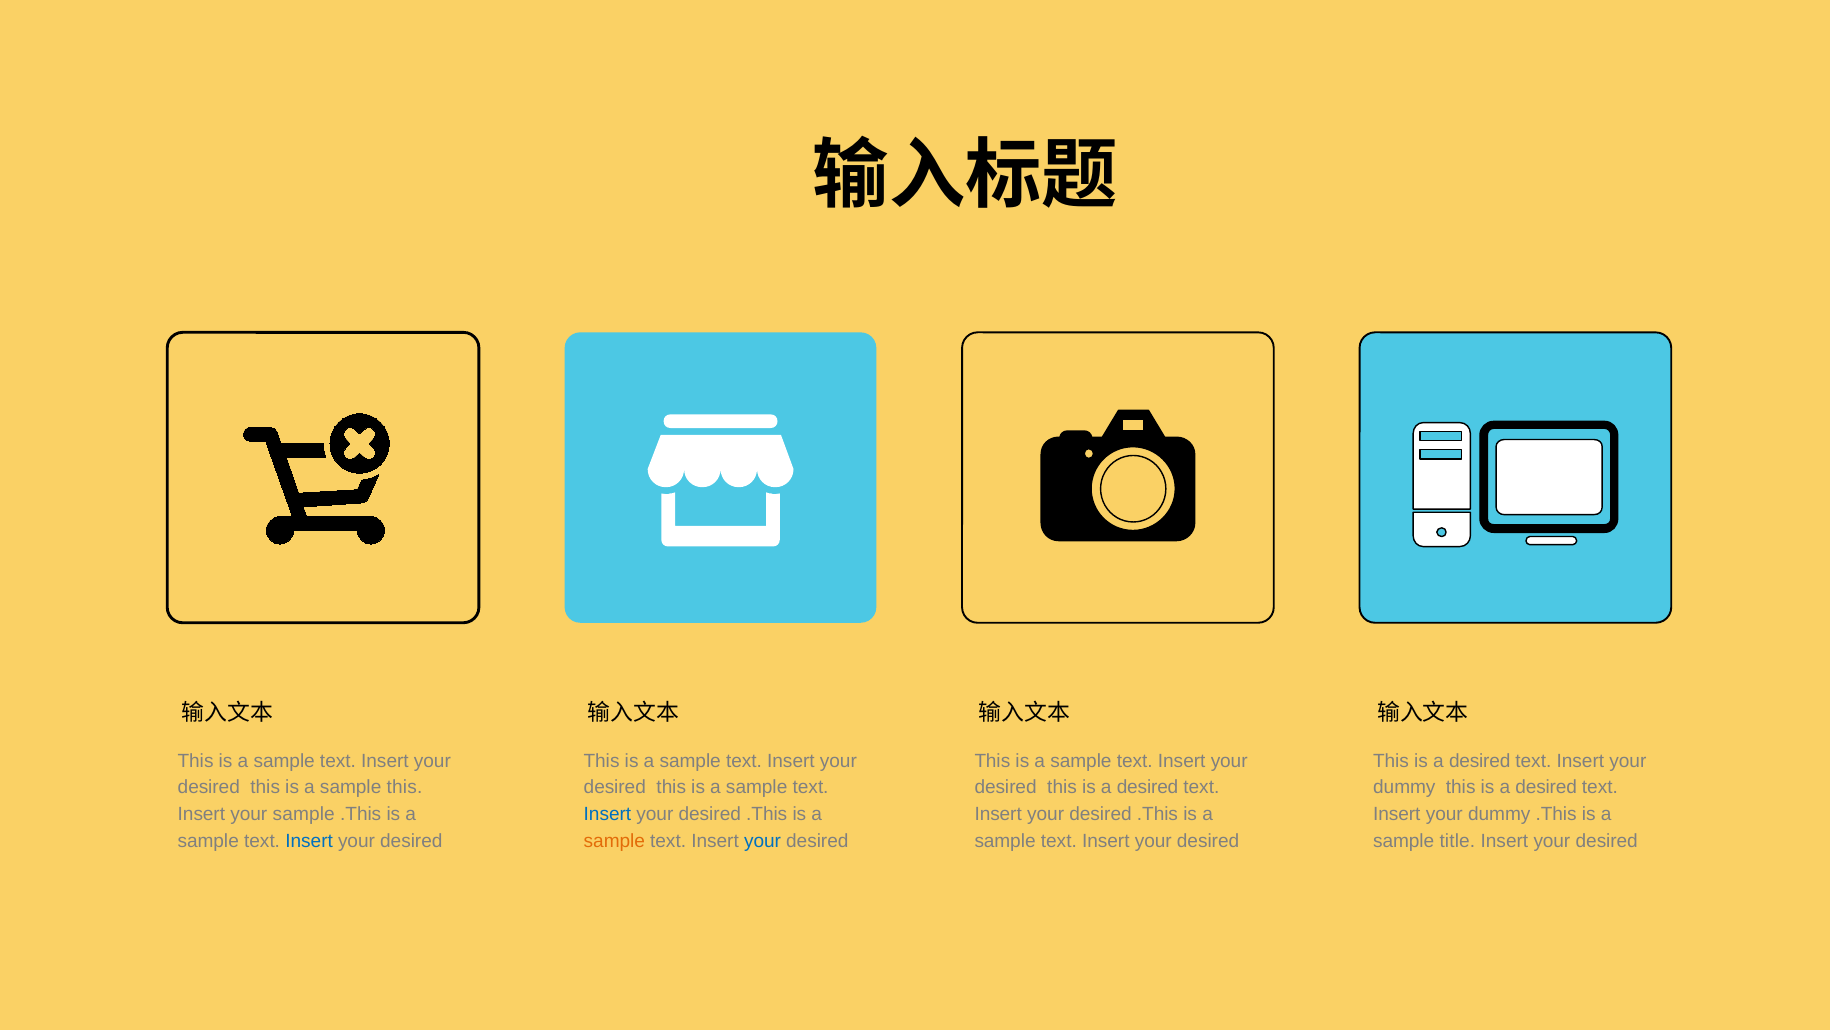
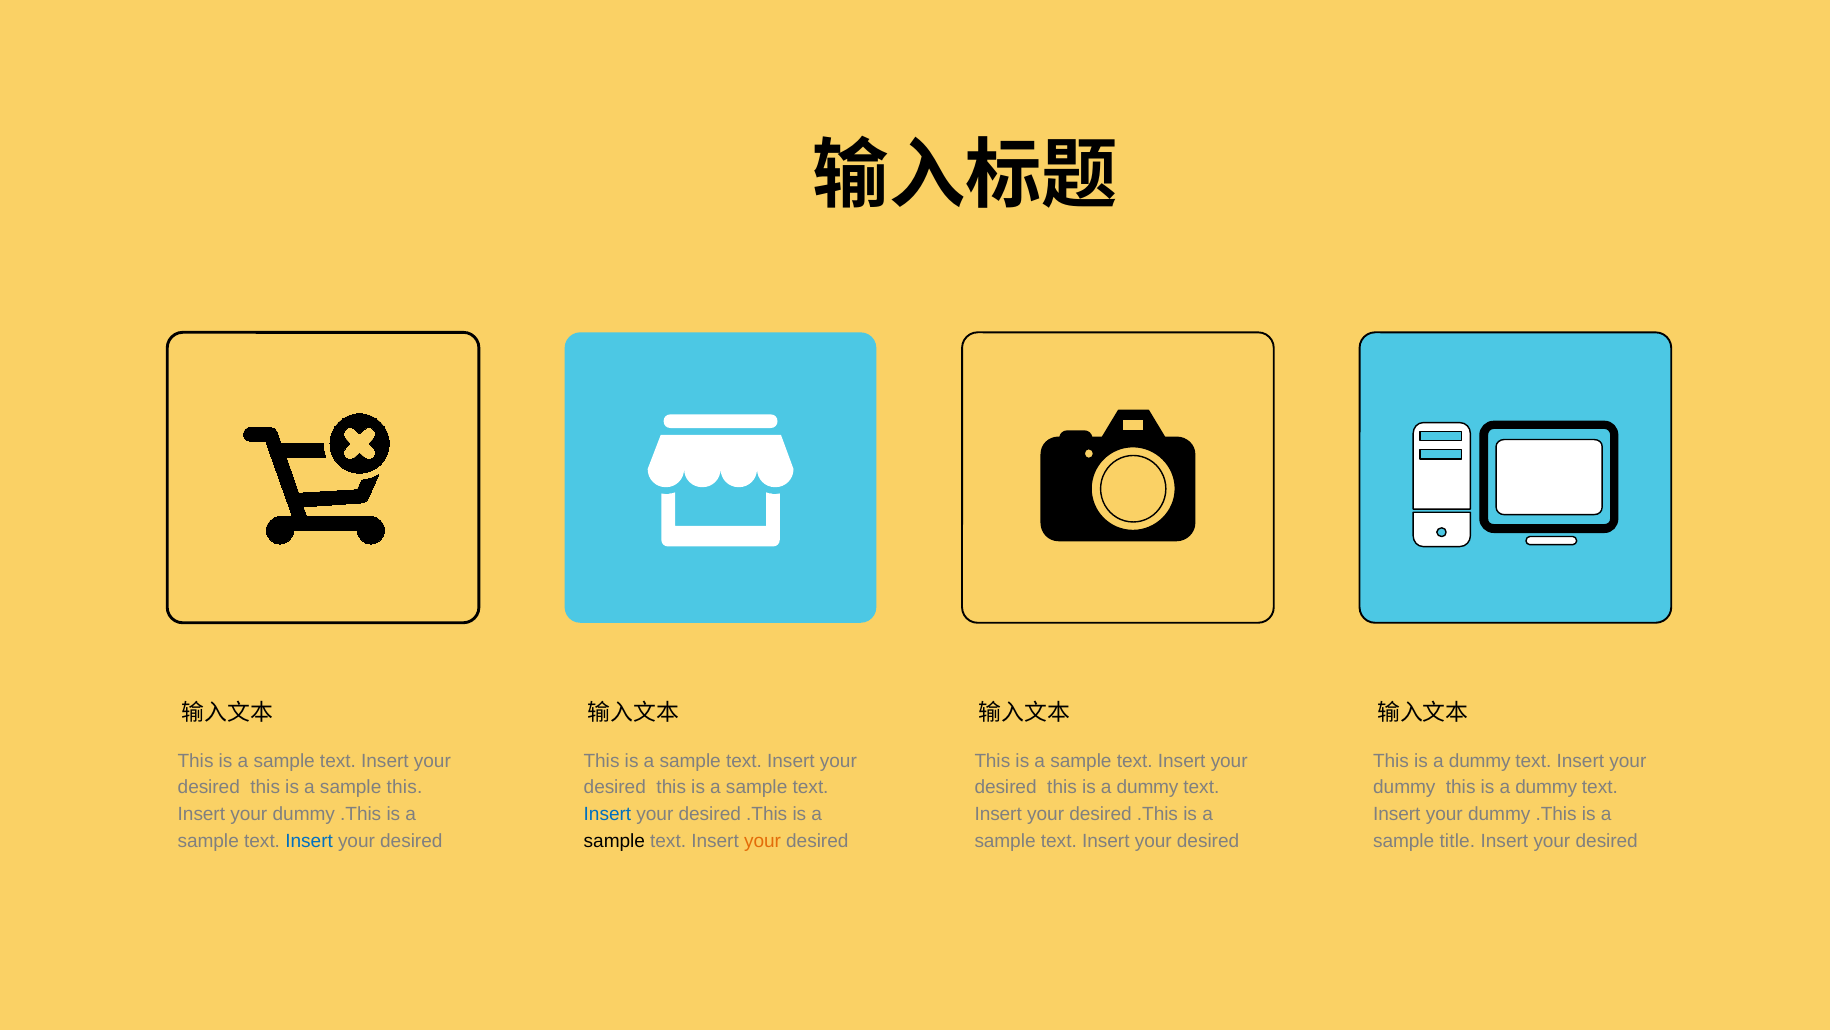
desired at (1480, 760): desired -> dummy
desired at (1148, 787): desired -> dummy
desired at (1546, 787): desired -> dummy
sample at (304, 814): sample -> dummy
sample at (614, 840) colour: orange -> black
your at (763, 840) colour: blue -> orange
